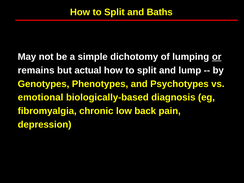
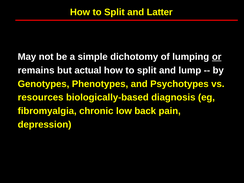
Baths: Baths -> Latter
emotional: emotional -> resources
